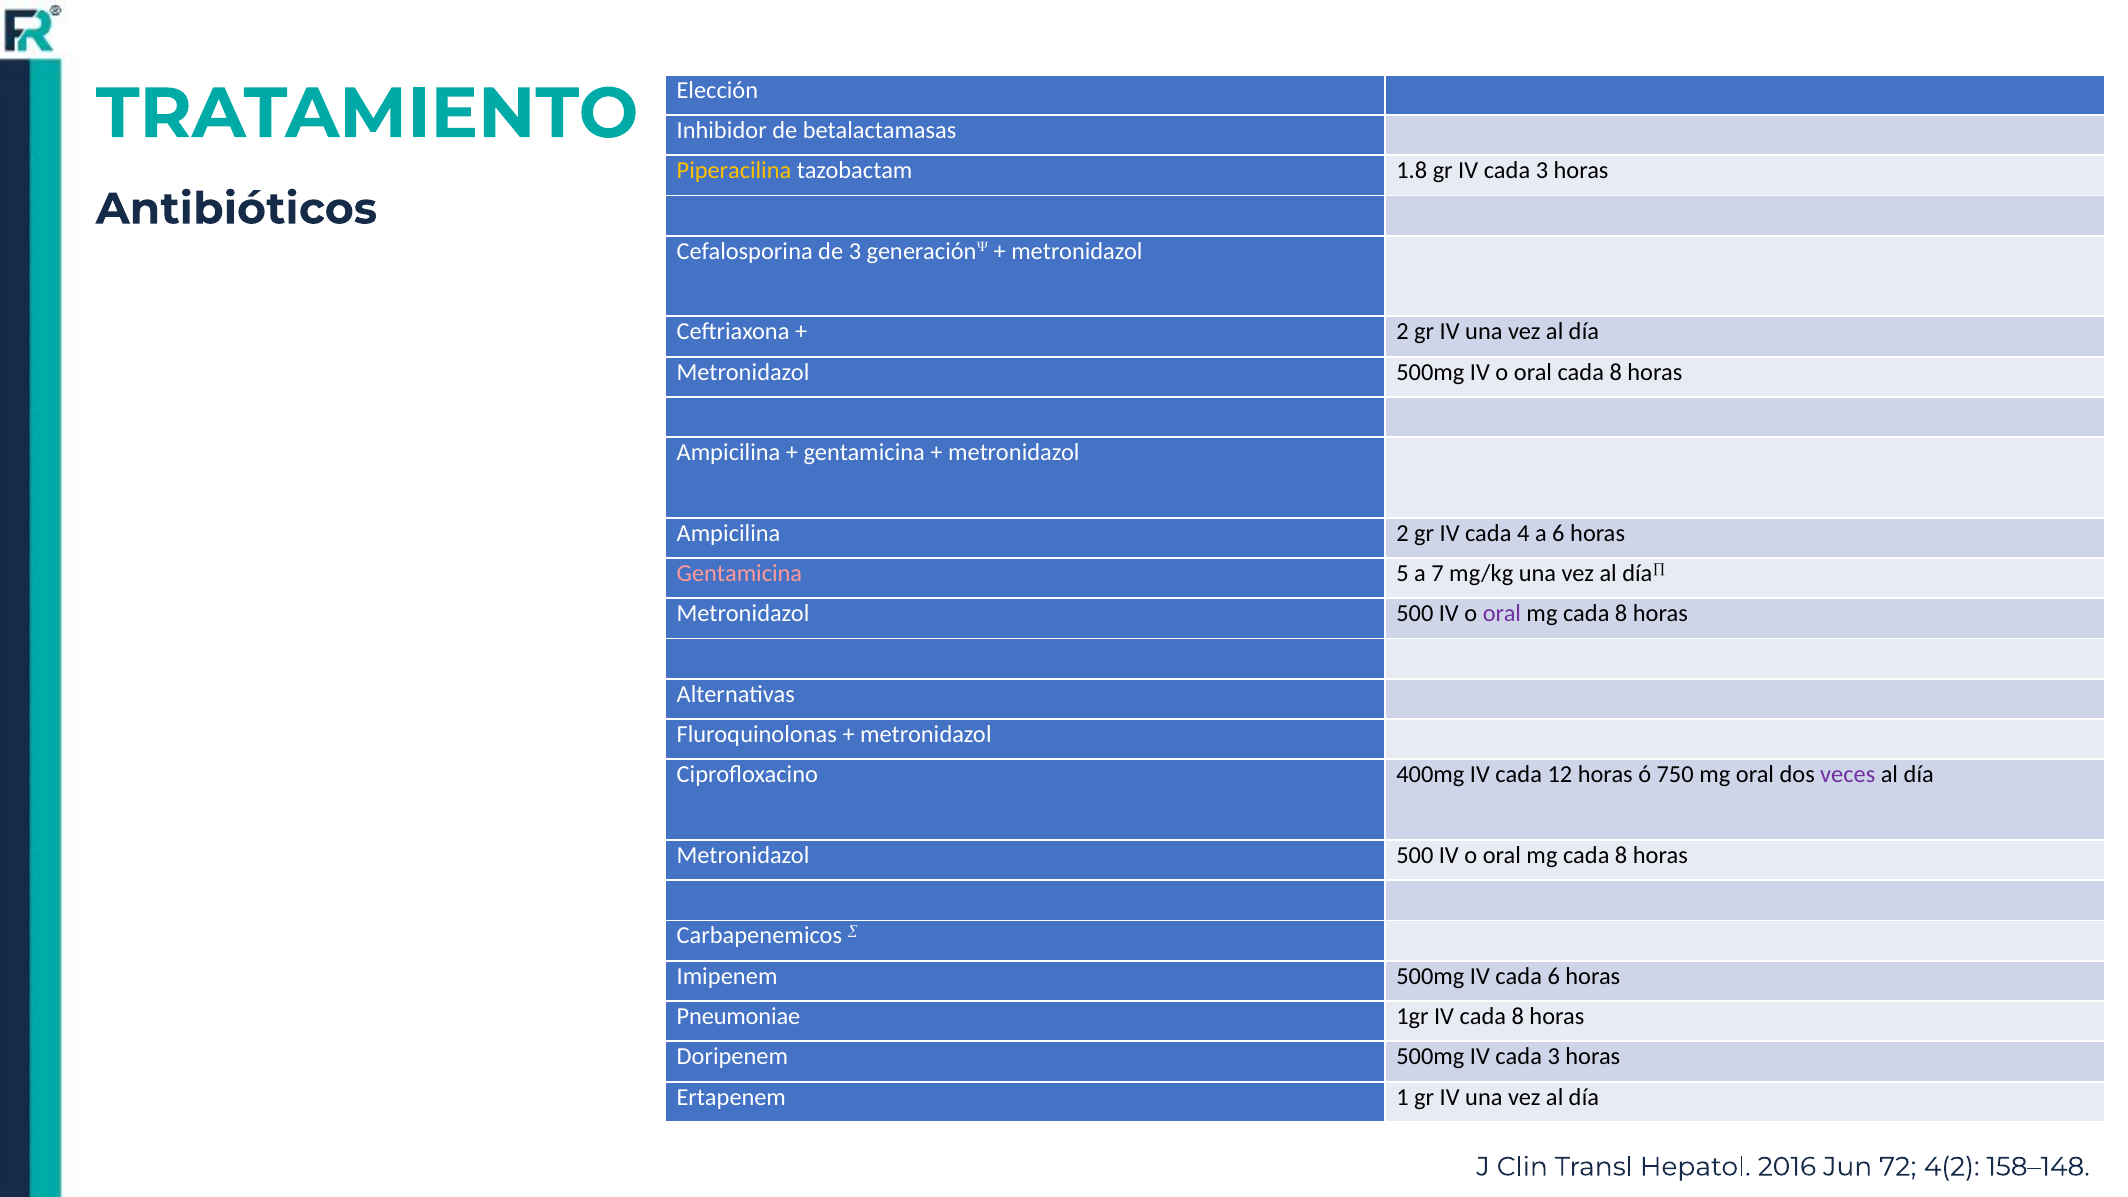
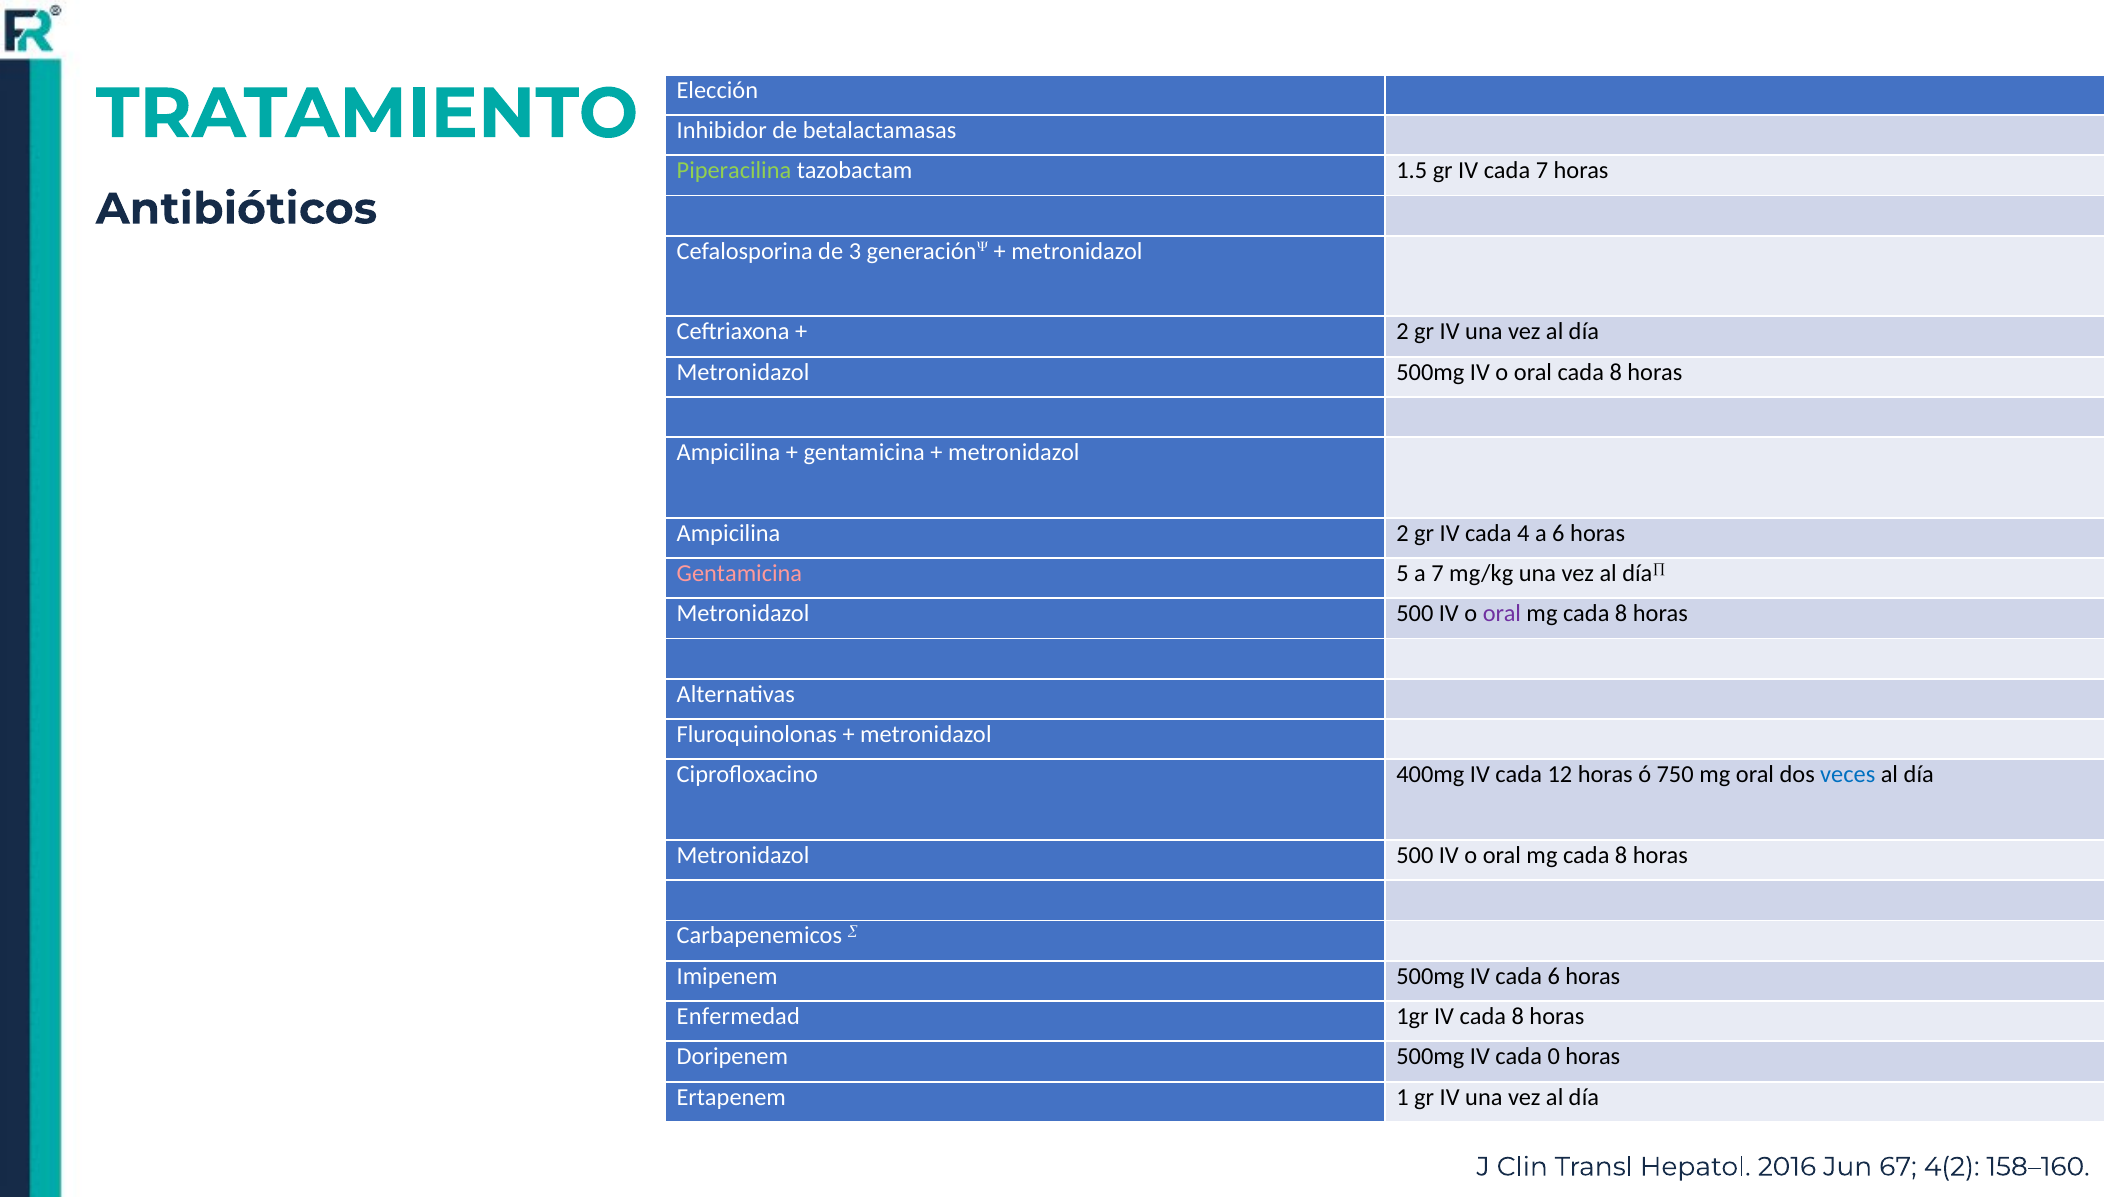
Piperacilina colour: yellow -> light green
1.8: 1.8 -> 1.5
gr IV cada 3: 3 -> 7
veces colour: purple -> blue
Pneumoniae: Pneumoniae -> Enfermedad
500mg IV cada 3: 3 -> 0
72: 72 -> 67
158–148: 158–148 -> 158–160
